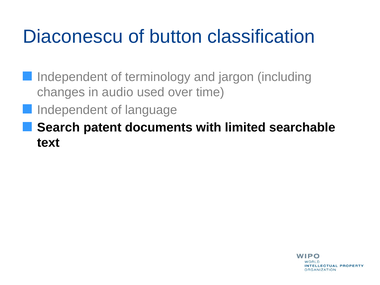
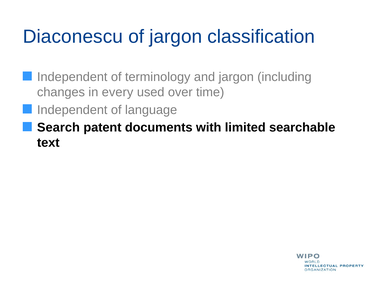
of button: button -> jargon
audio: audio -> every
